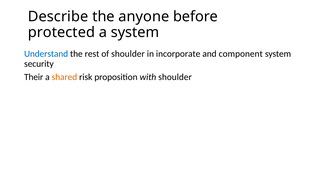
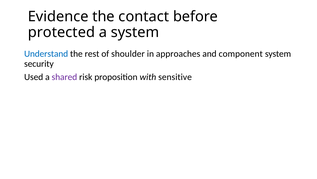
Describe: Describe -> Evidence
anyone: anyone -> contact
incorporate: incorporate -> approaches
Their: Their -> Used
shared colour: orange -> purple
with shoulder: shoulder -> sensitive
